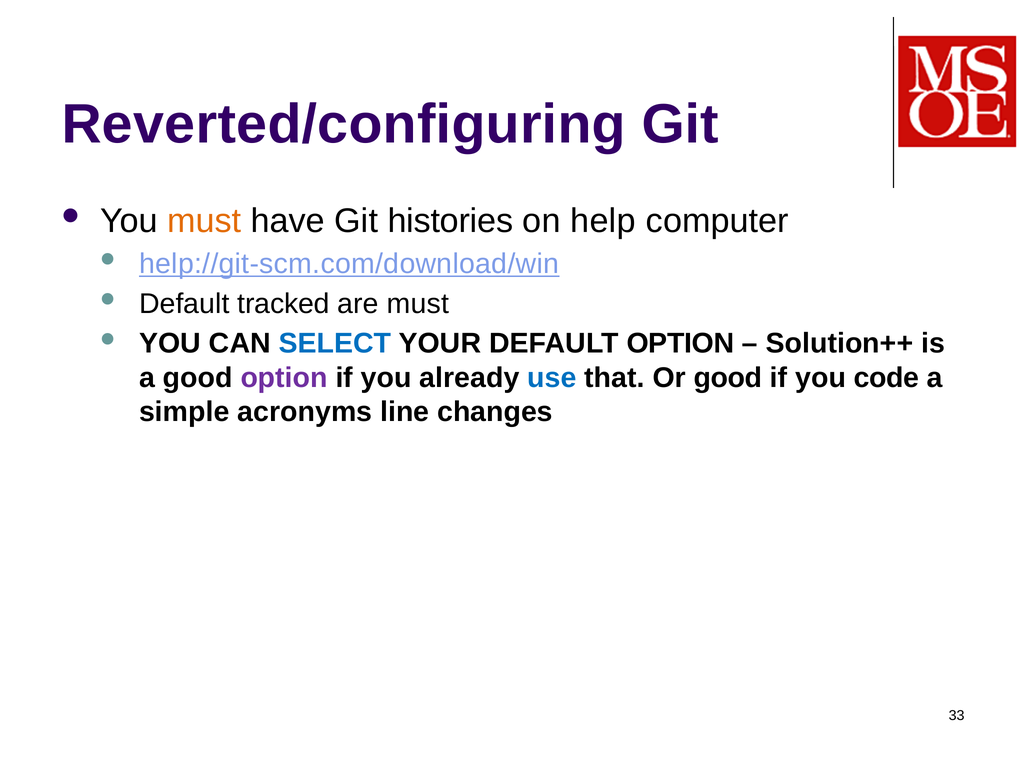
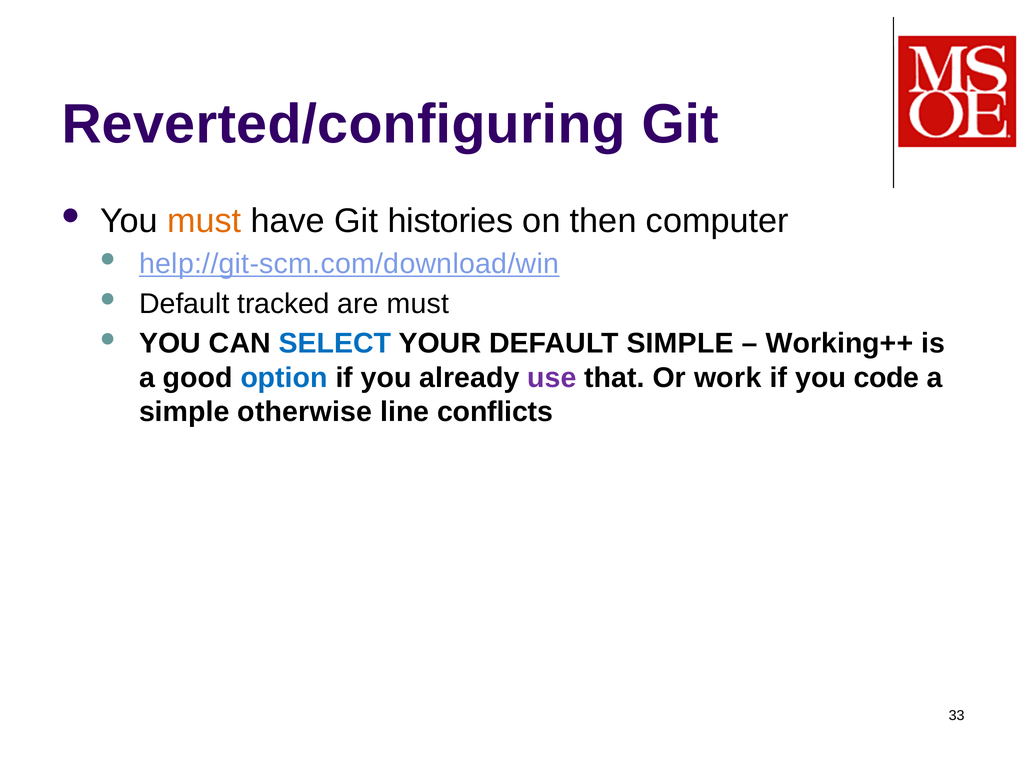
help: help -> then
DEFAULT OPTION: OPTION -> SIMPLE
Solution++: Solution++ -> Working++
option at (284, 378) colour: purple -> blue
use colour: blue -> purple
Or good: good -> work
acronyms: acronyms -> otherwise
changes: changes -> conflicts
